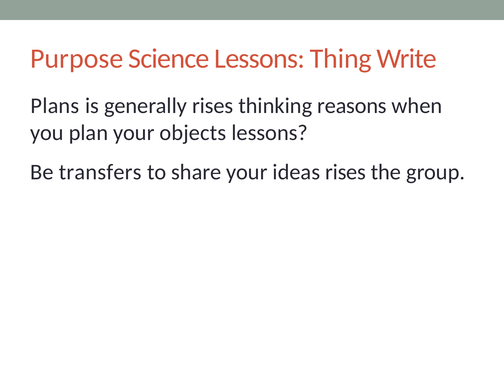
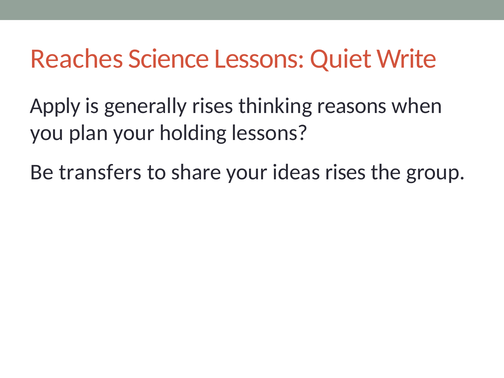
Purpose: Purpose -> Reaches
Thing: Thing -> Quiet
Plans: Plans -> Apply
objects: objects -> holding
